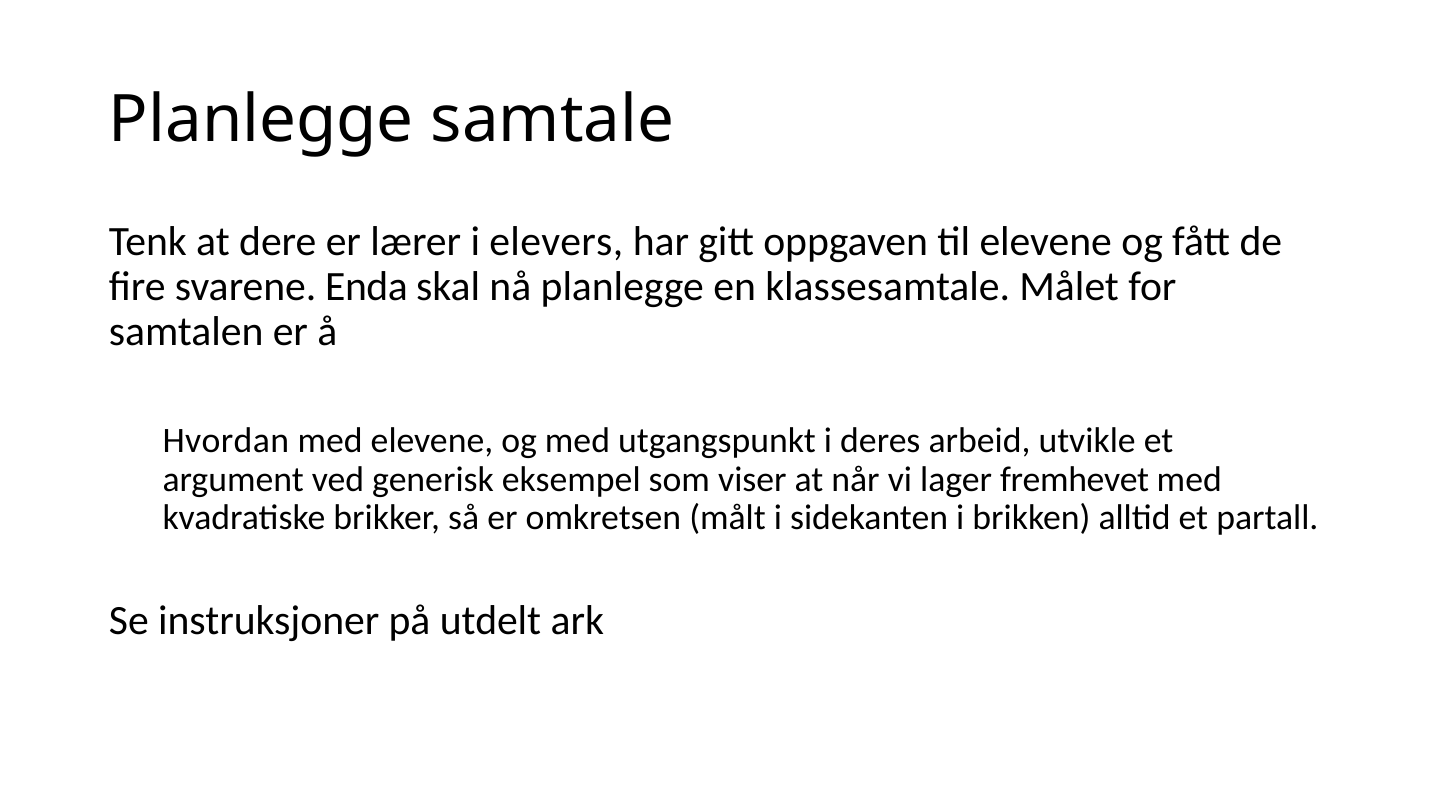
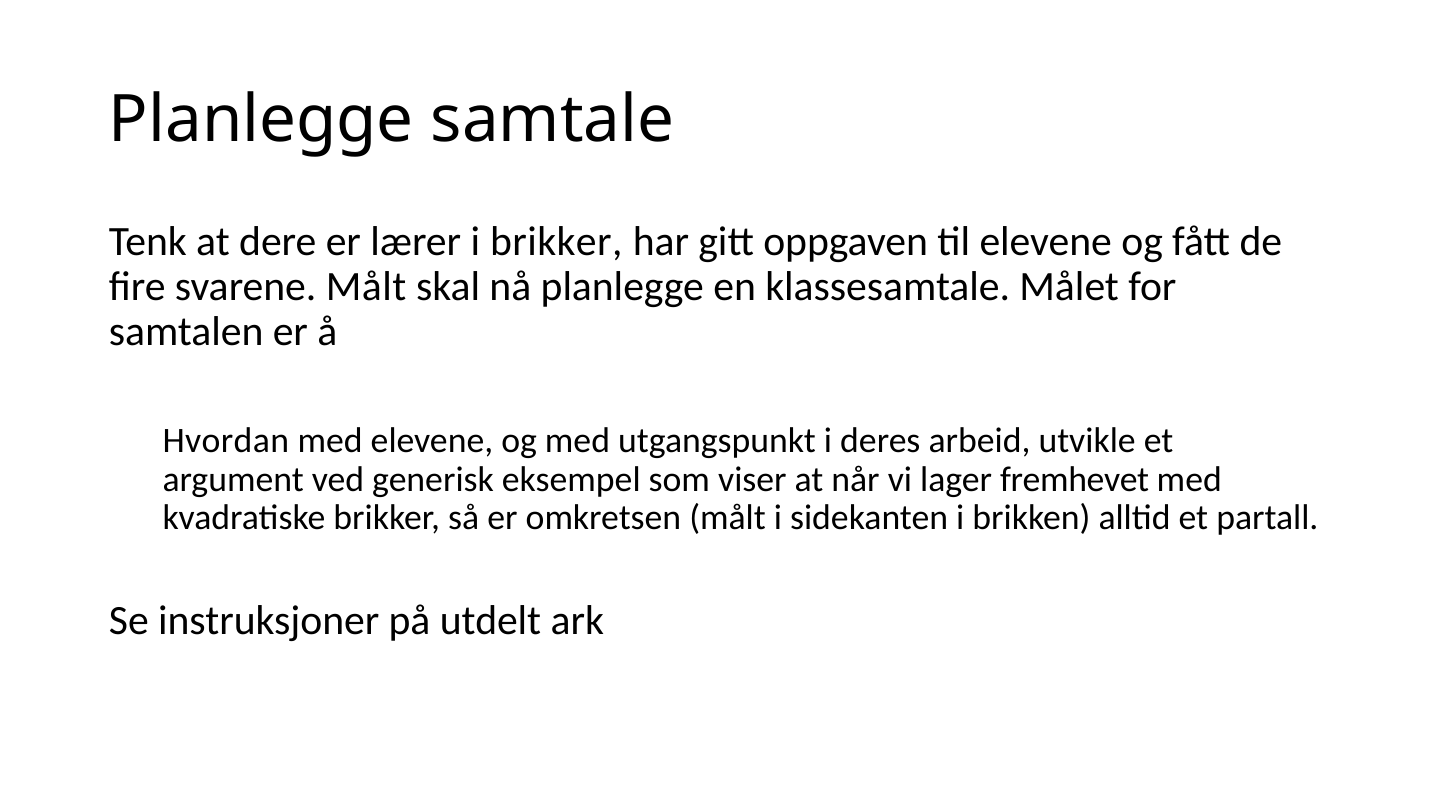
i elevers: elevers -> brikker
svarene Enda: Enda -> Målt
